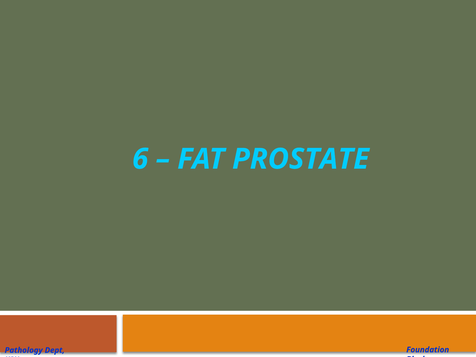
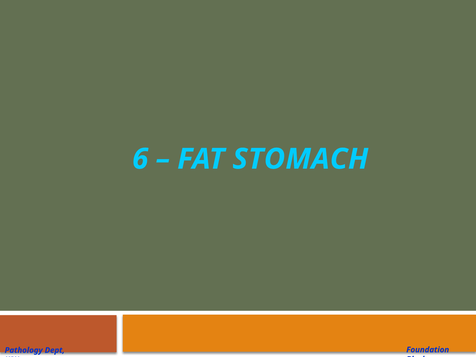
PROSTATE: PROSTATE -> STOMACH
